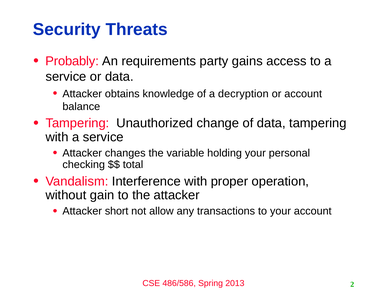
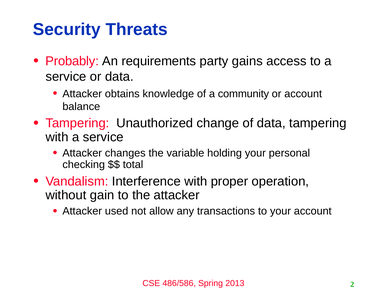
decryption: decryption -> community
short: short -> used
